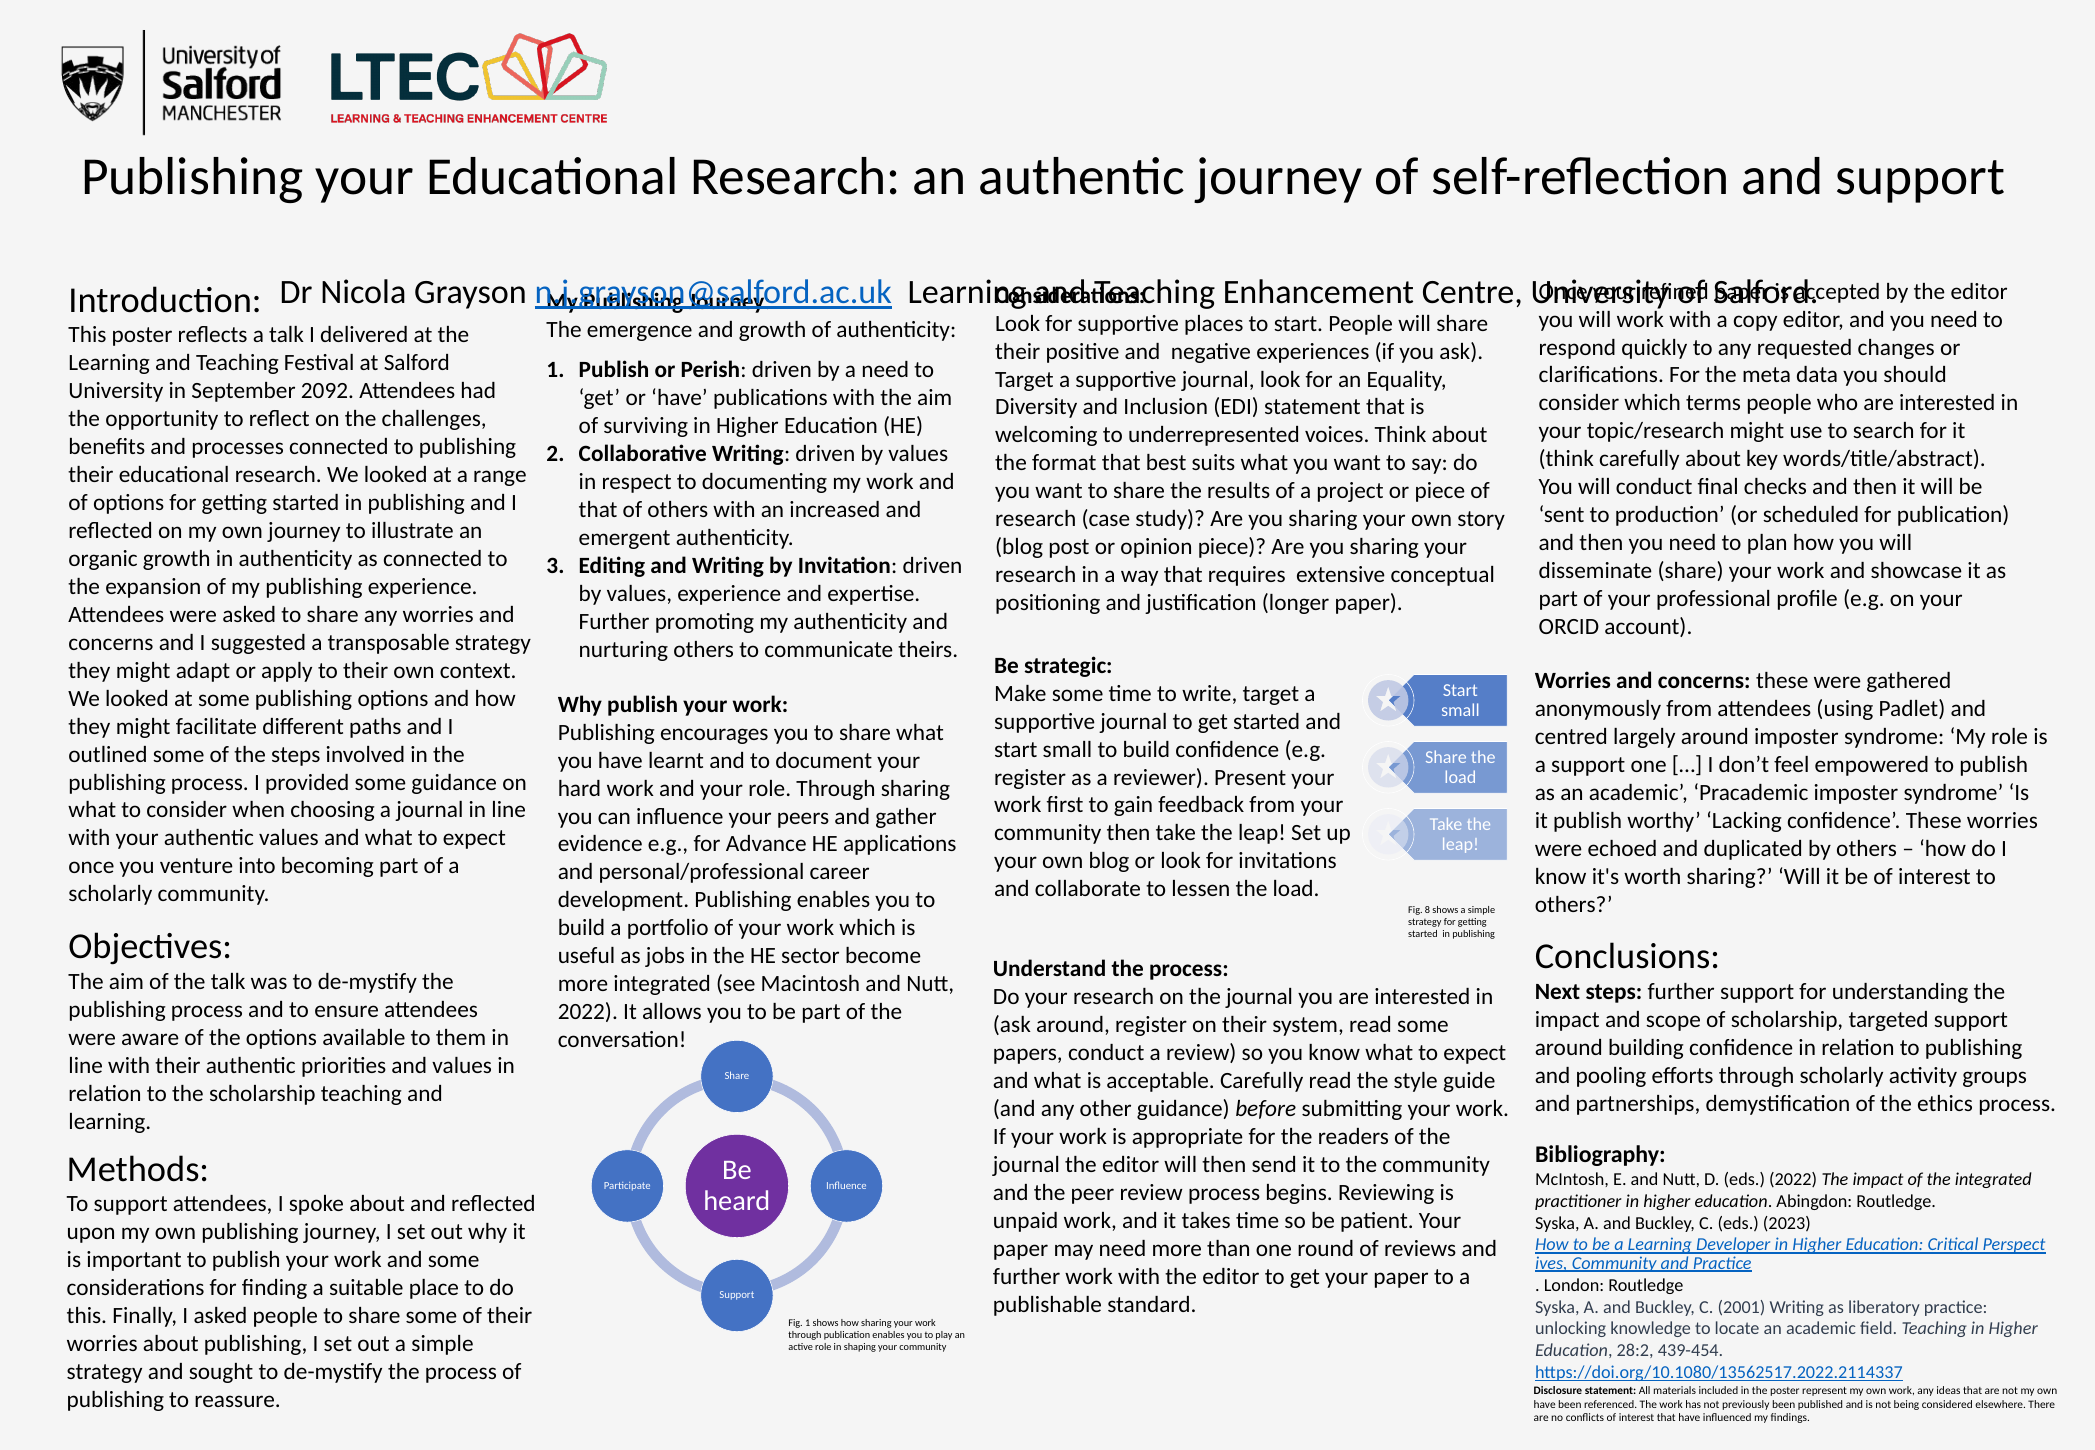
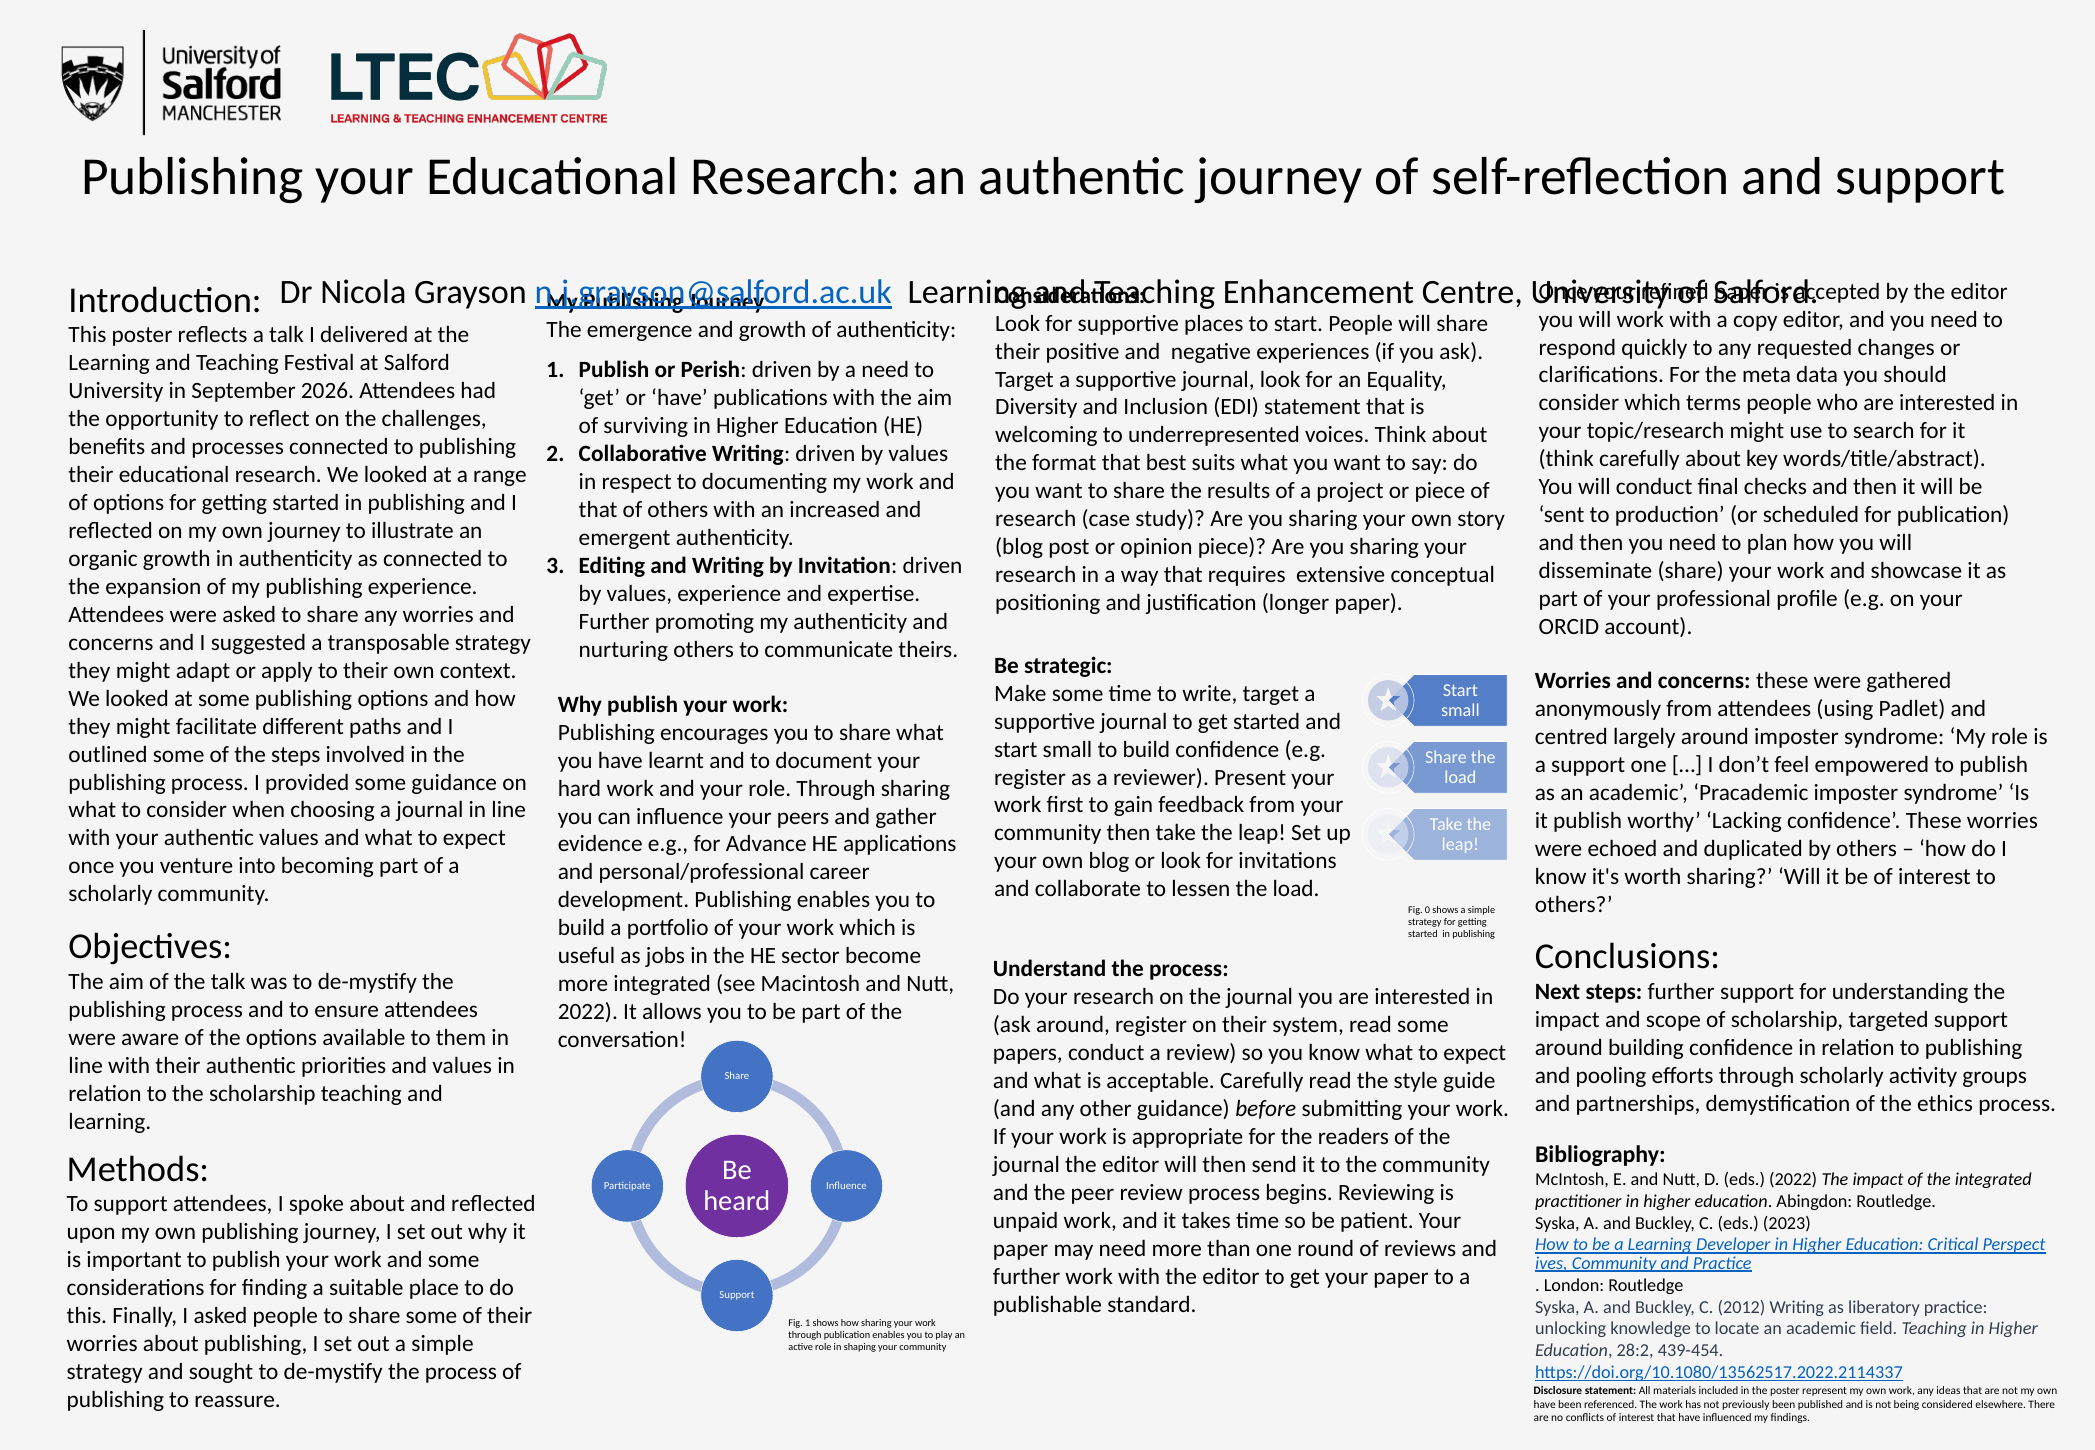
2092: 2092 -> 2026
8: 8 -> 0
2001: 2001 -> 2012
